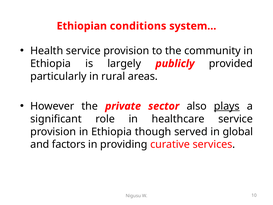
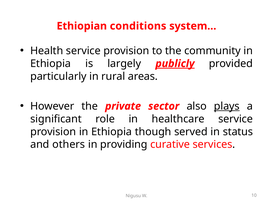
publicly underline: none -> present
global: global -> status
factors: factors -> others
